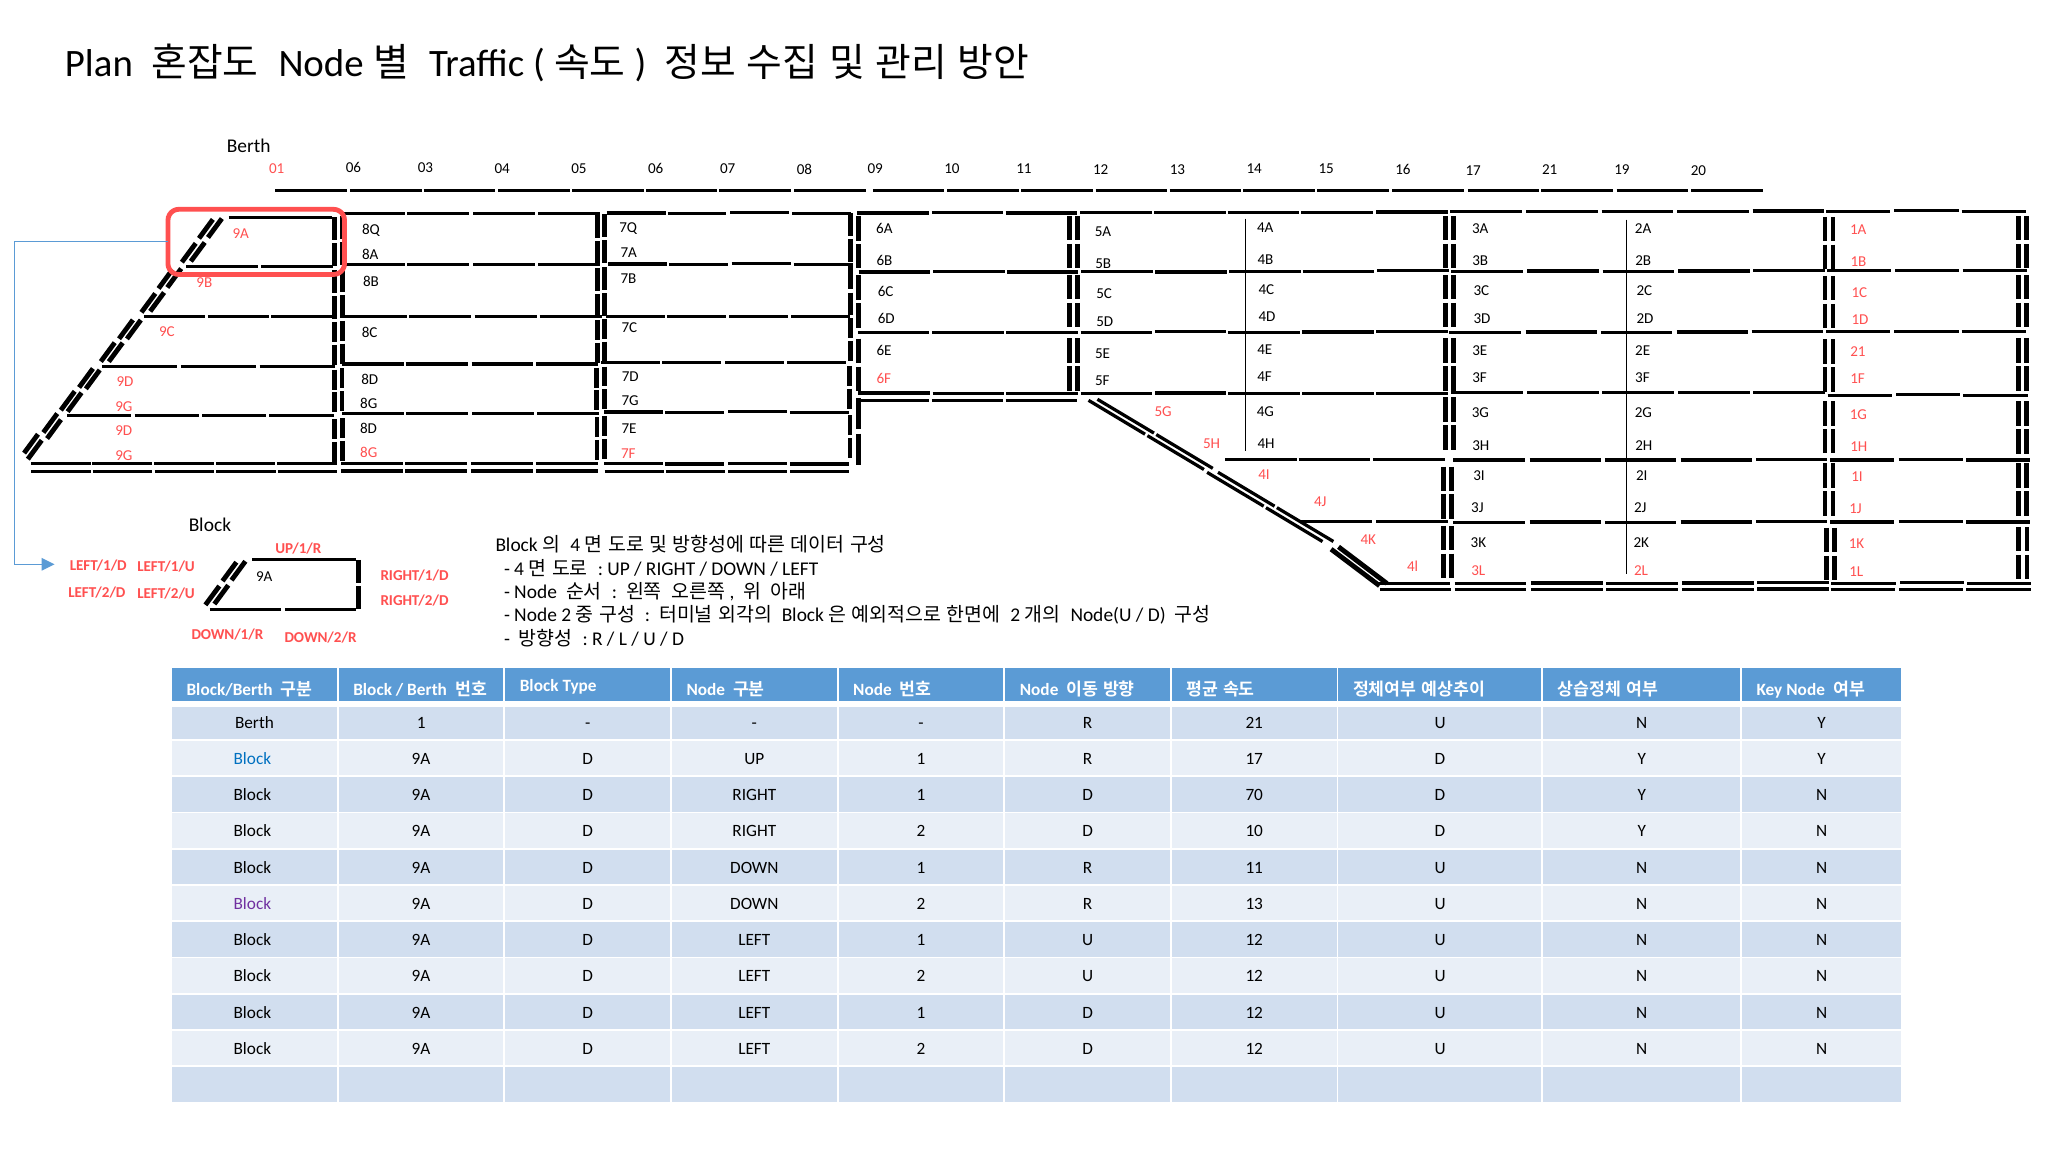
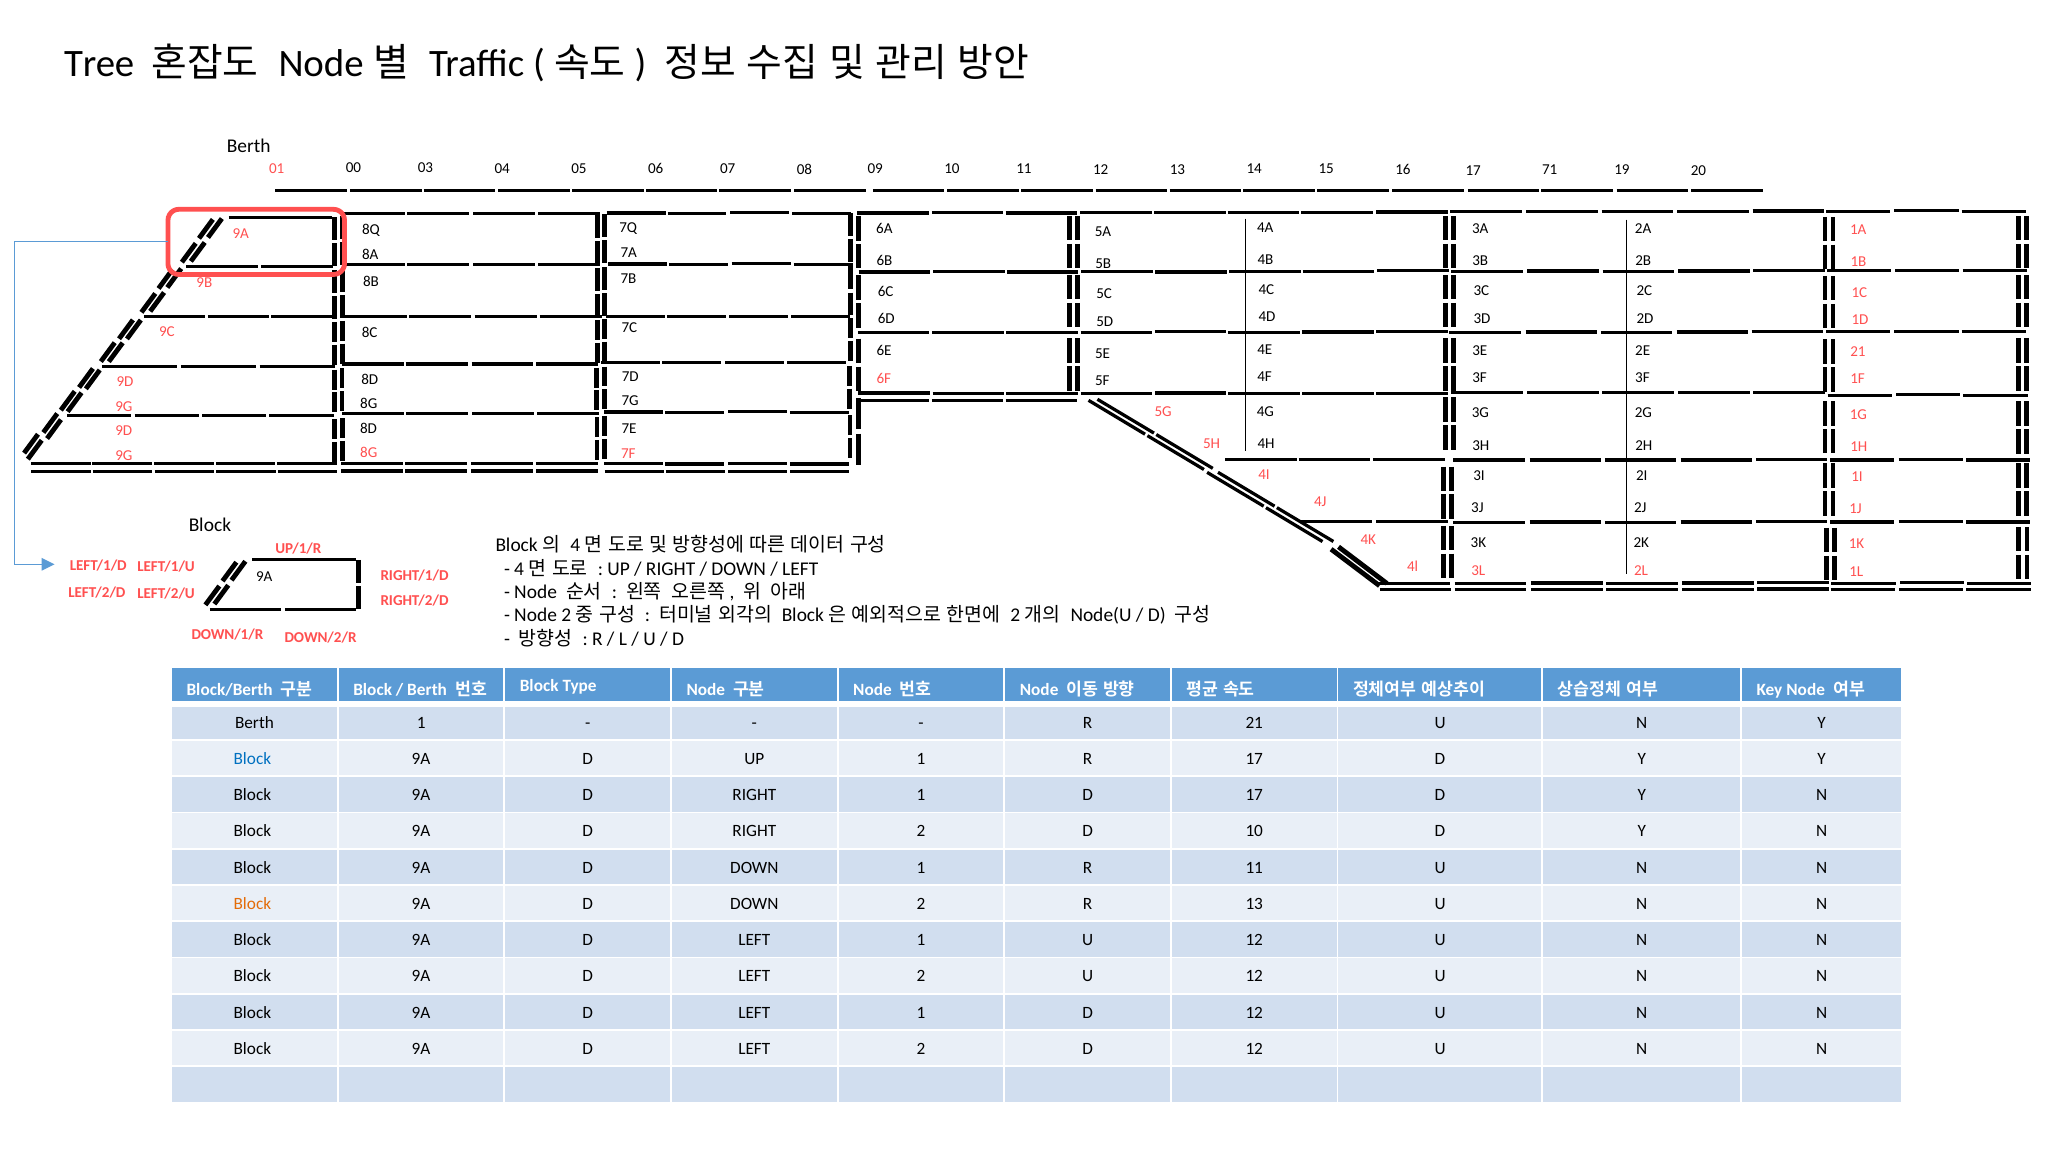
Plan: Plan -> Tree
01 06: 06 -> 00
17 21: 21 -> 71
D 70: 70 -> 17
Block at (252, 904) colour: purple -> orange
